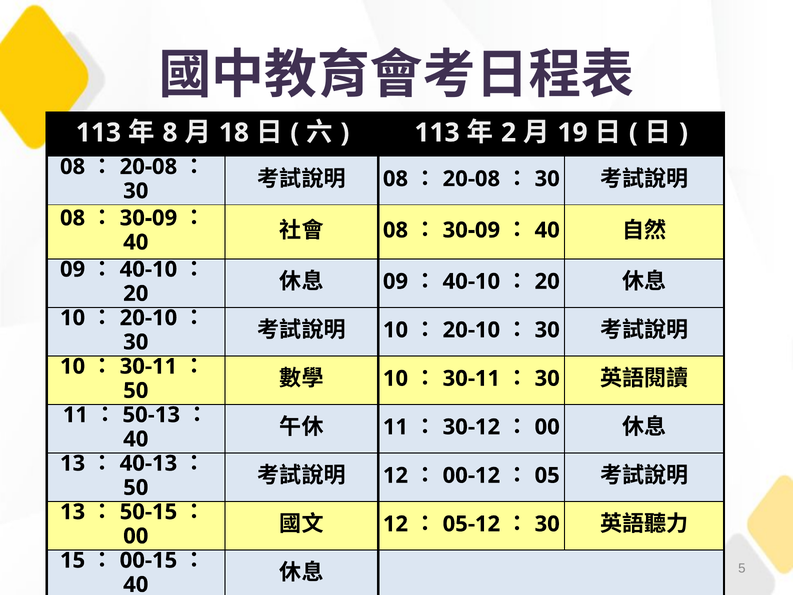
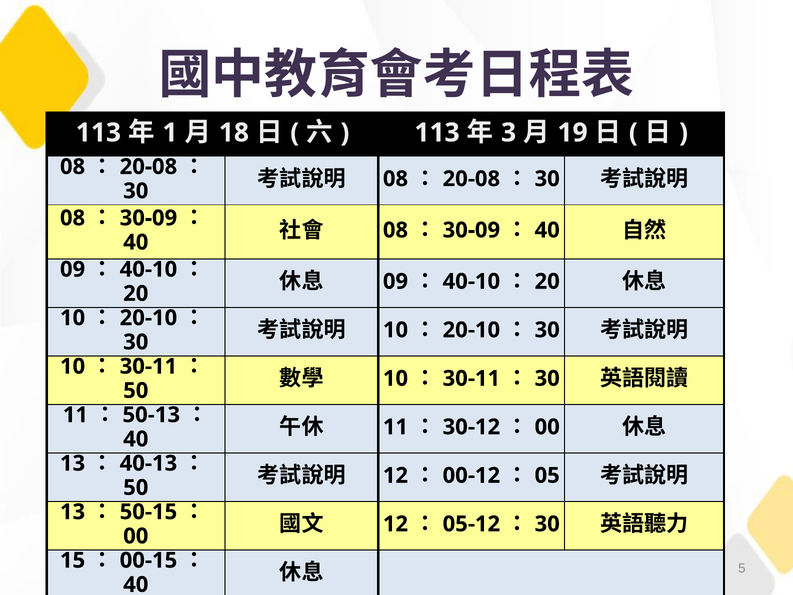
8: 8 -> 1
2: 2 -> 3
